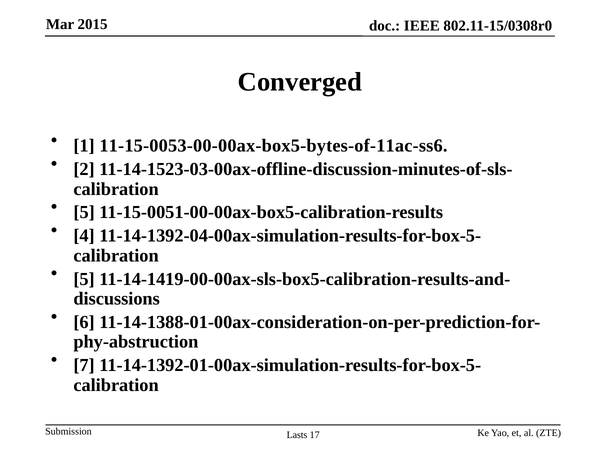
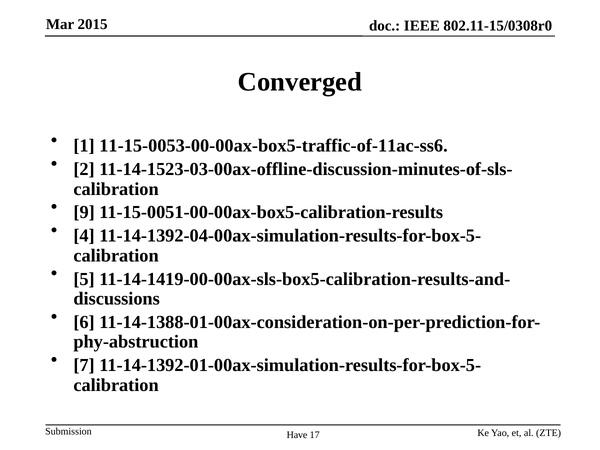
11-15-0053-00-00ax-box5-bytes-of-11ac-ss6: 11-15-0053-00-00ax-box5-bytes-of-11ac-ss6 -> 11-15-0053-00-00ax-box5-traffic-of-11ac-ss6
5 at (84, 212): 5 -> 9
Lasts: Lasts -> Have
